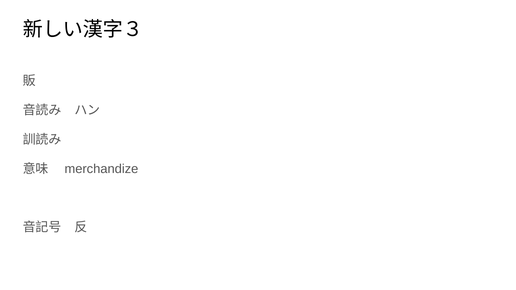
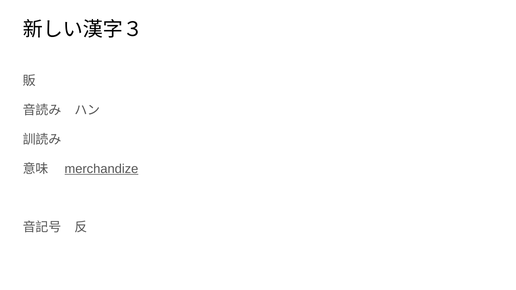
merchandize underline: none -> present
